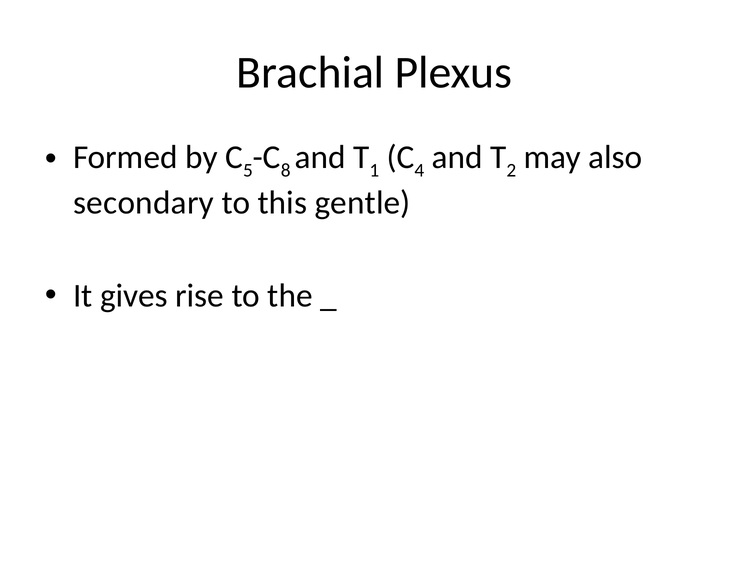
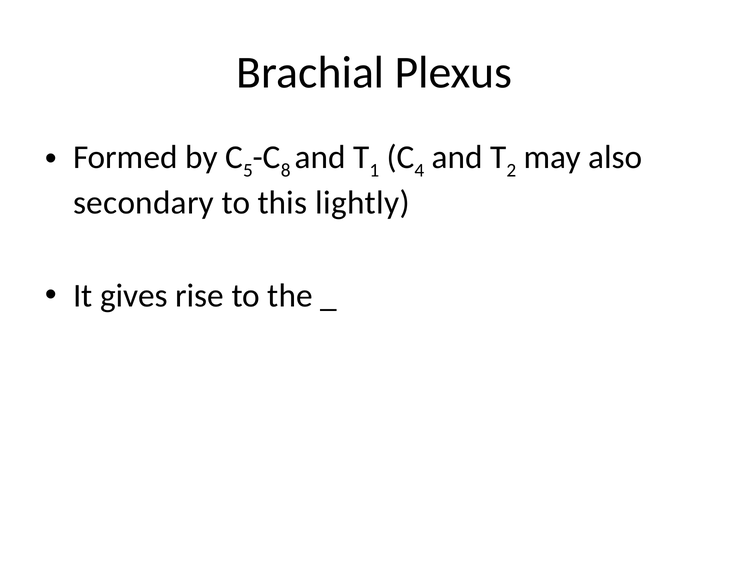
gentle: gentle -> lightly
